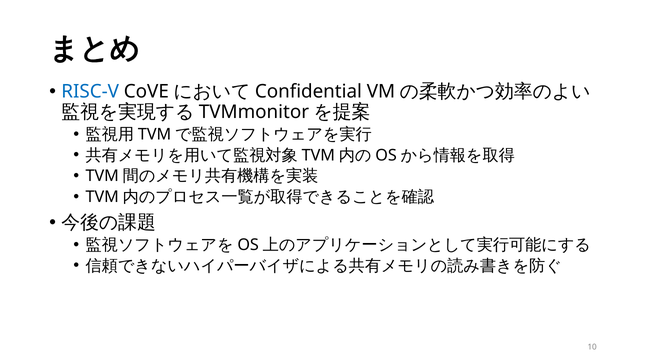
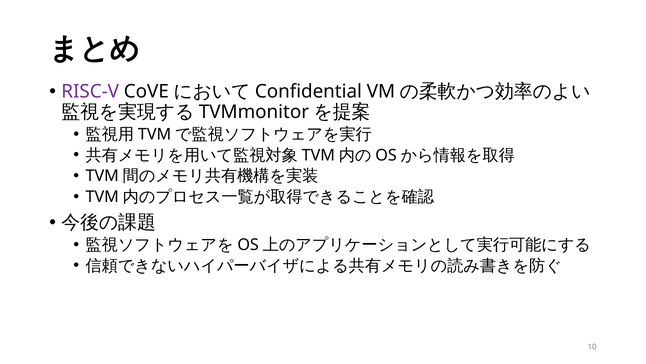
RISC-V colour: blue -> purple
